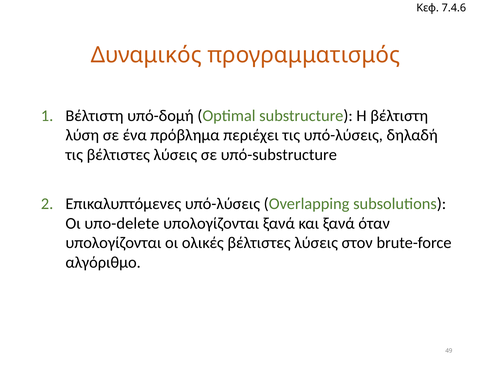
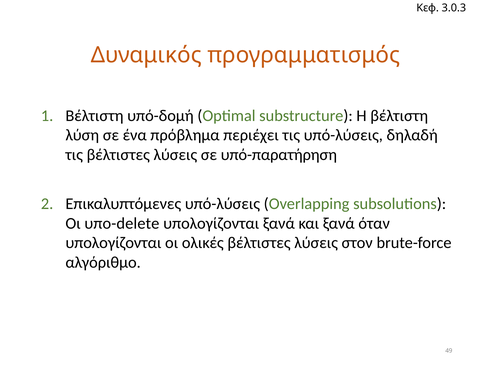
7.4.6: 7.4.6 -> 3.0.3
υπό-substructure: υπό-substructure -> υπό-παρατήρηση
